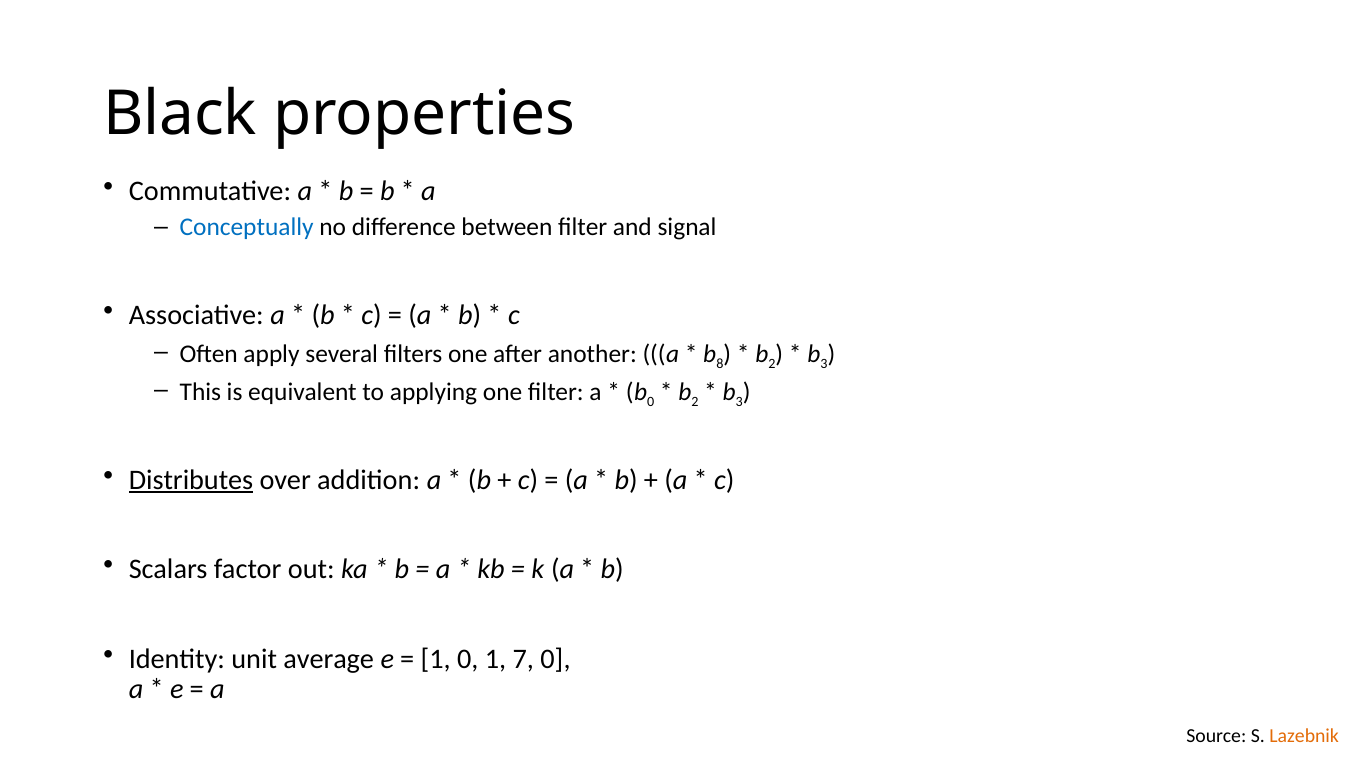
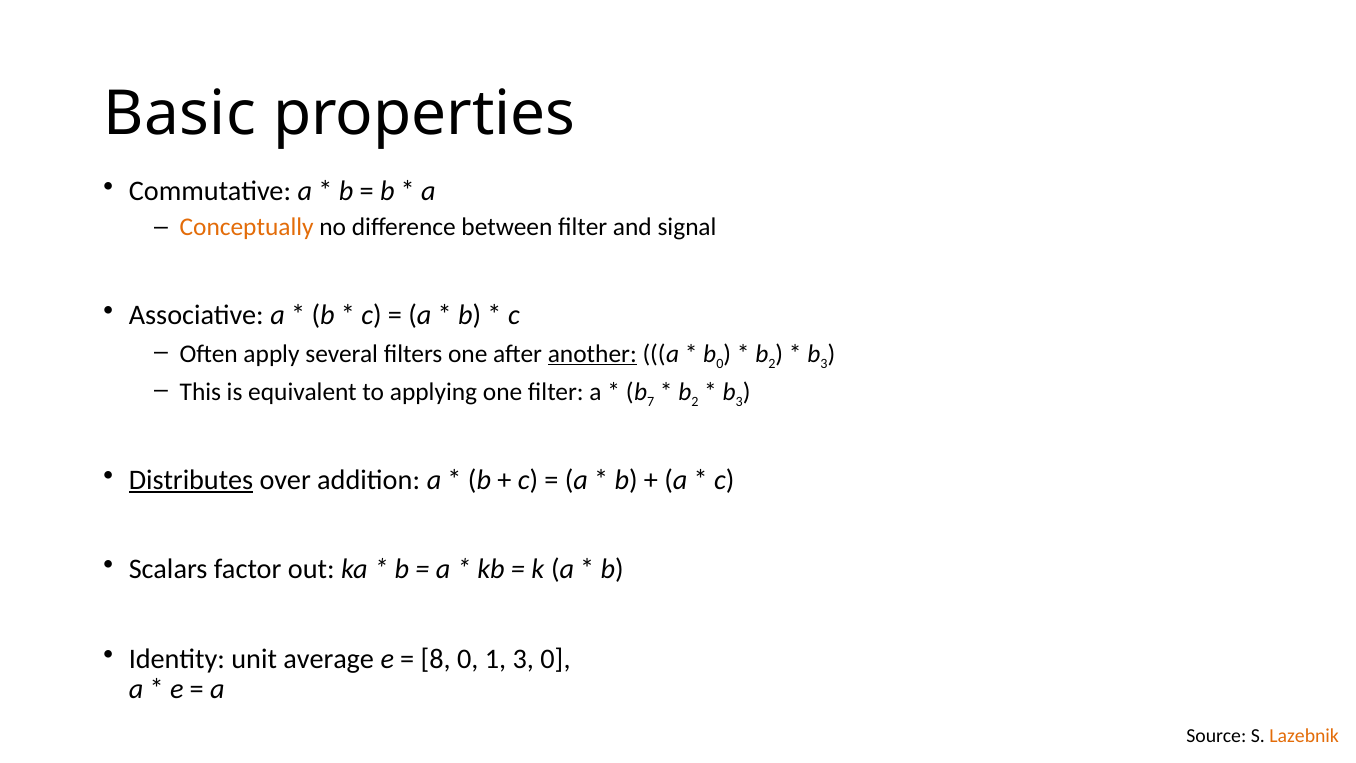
Black: Black -> Basic
Conceptually colour: blue -> orange
another underline: none -> present
b 8: 8 -> 0
b 0: 0 -> 7
1 at (436, 659): 1 -> 8
1 7: 7 -> 3
